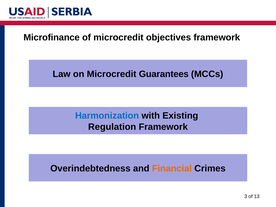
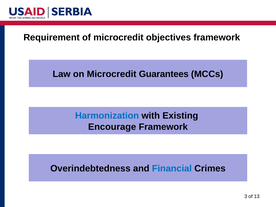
Microfinance: Microfinance -> Requirement
Regulation: Regulation -> Encourage
Financial colour: orange -> blue
